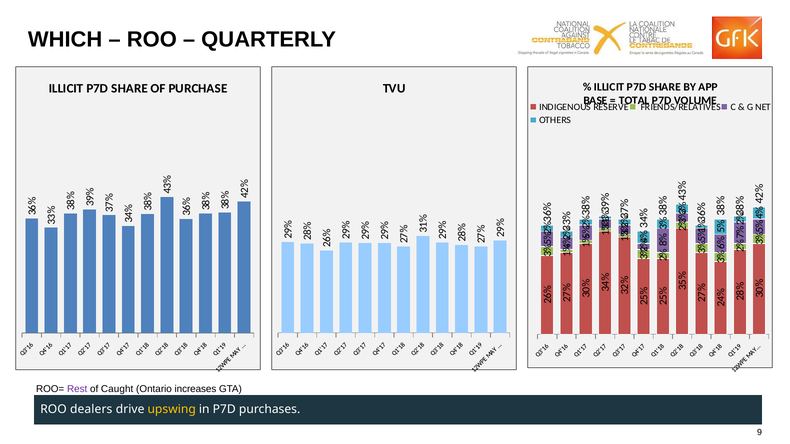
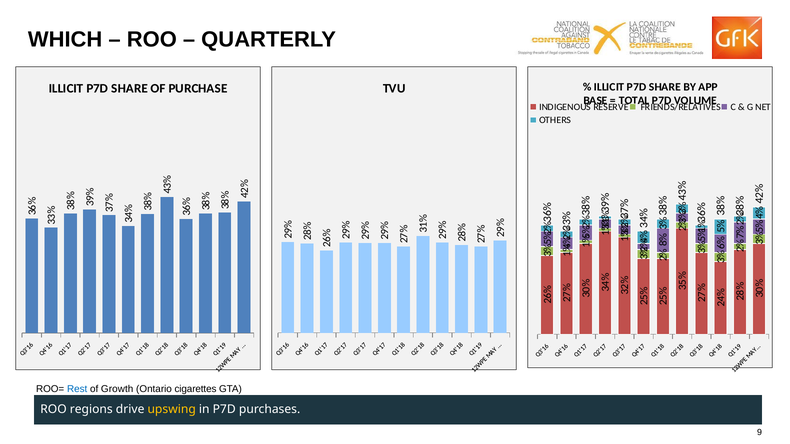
Rest colour: purple -> blue
Caught: Caught -> Growth
increases: increases -> cigarettes
dealers: dealers -> regions
